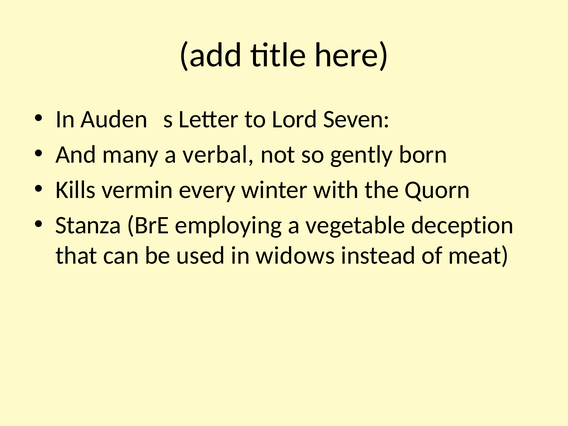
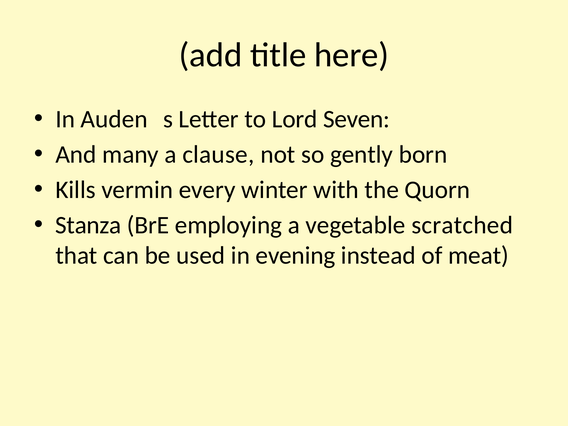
verbal: verbal -> clause
deception: deception -> scratched
widows: widows -> evening
